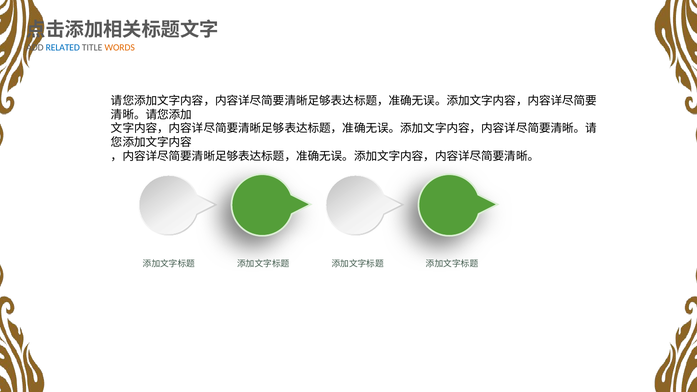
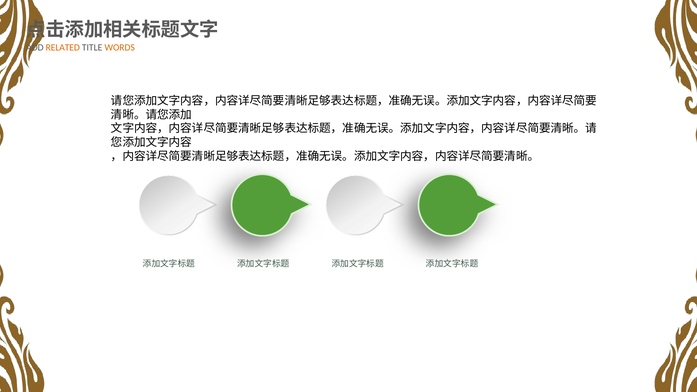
RELATED colour: blue -> orange
